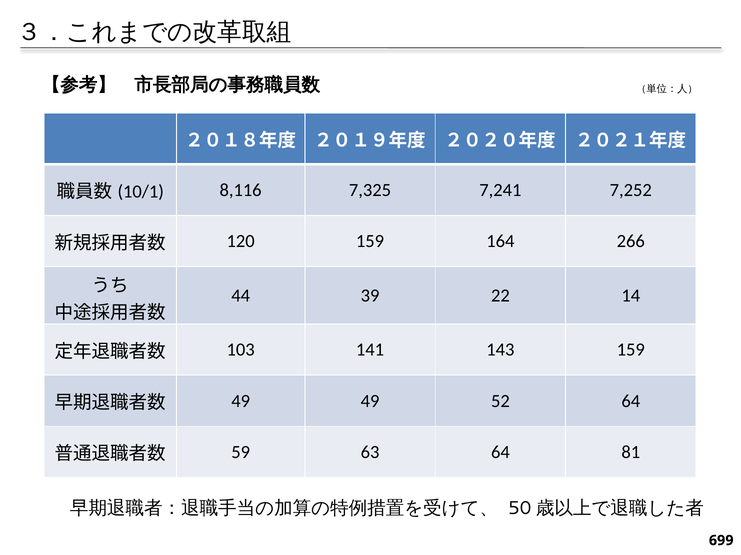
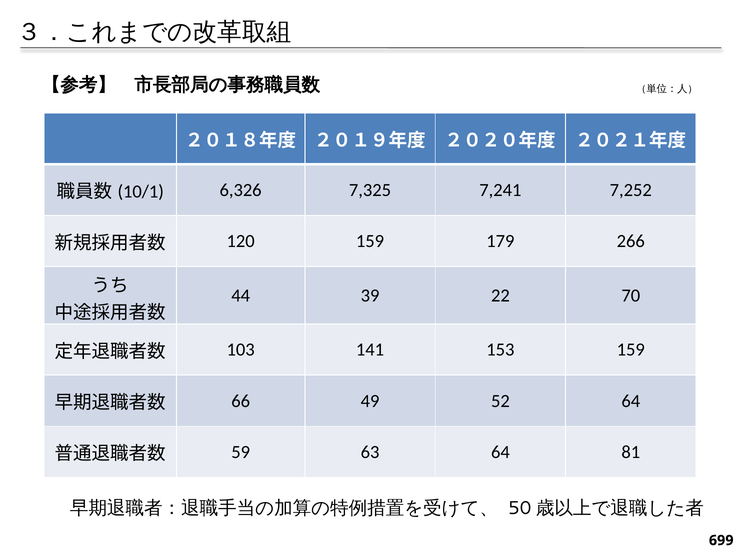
8,116: 8,116 -> 6,326
164: 164 -> 179
14: 14 -> 70
143: 143 -> 153
49 at (241, 401): 49 -> 66
